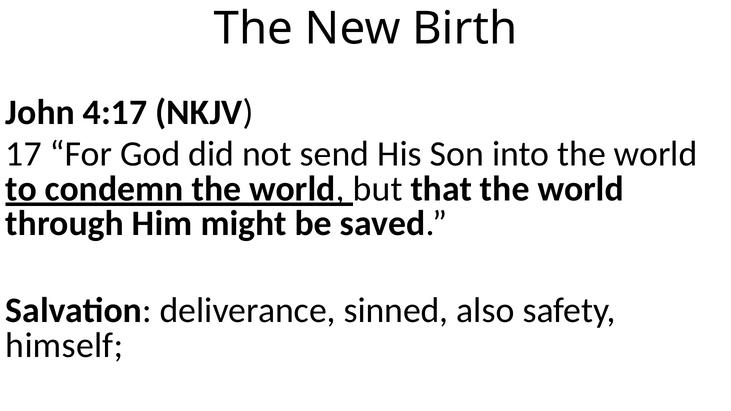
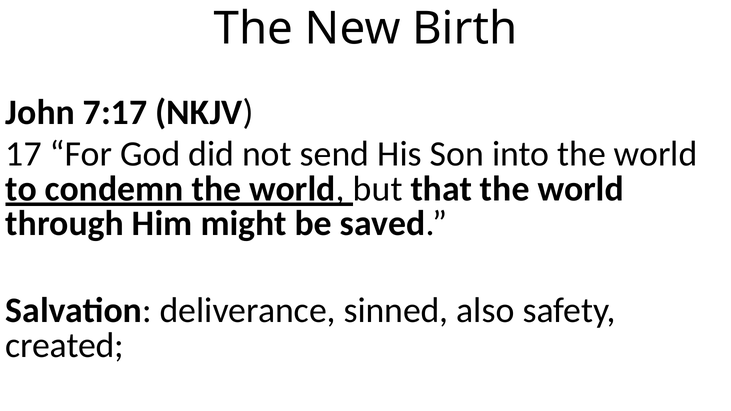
4:17: 4:17 -> 7:17
himself: himself -> created
